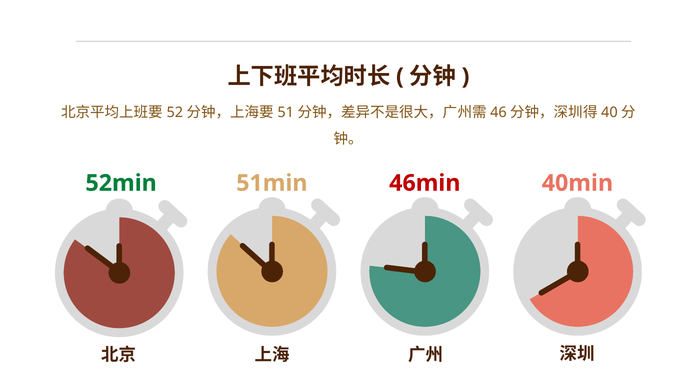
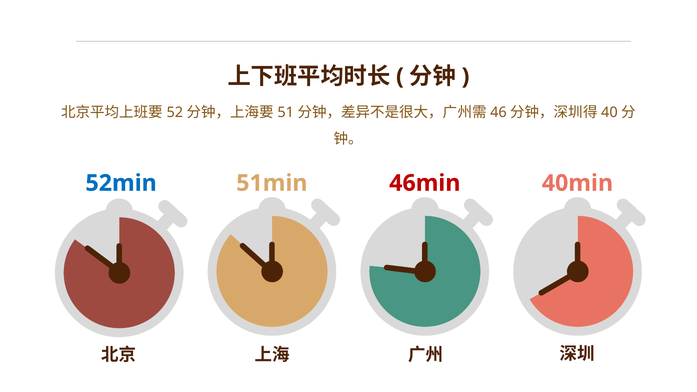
52min colour: green -> blue
